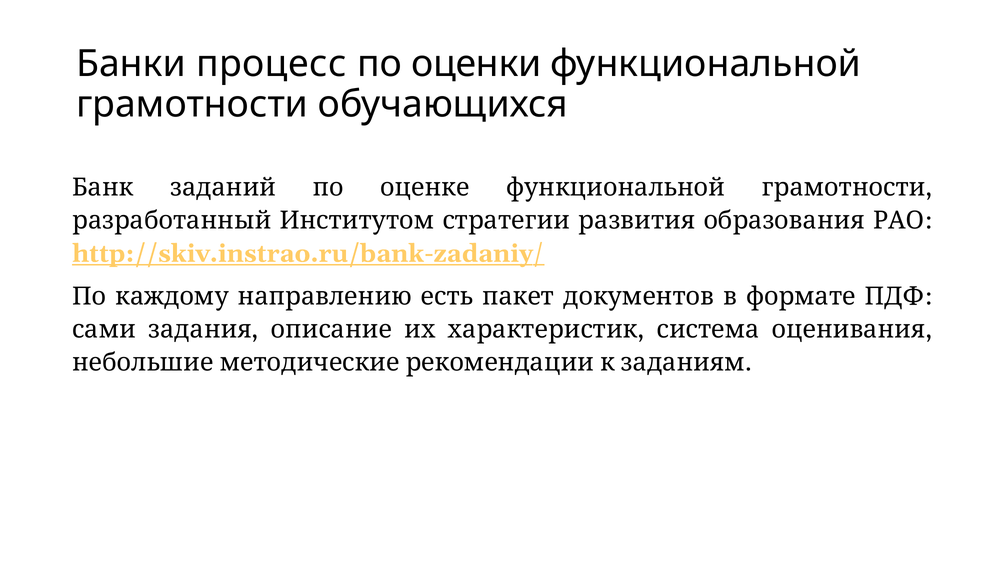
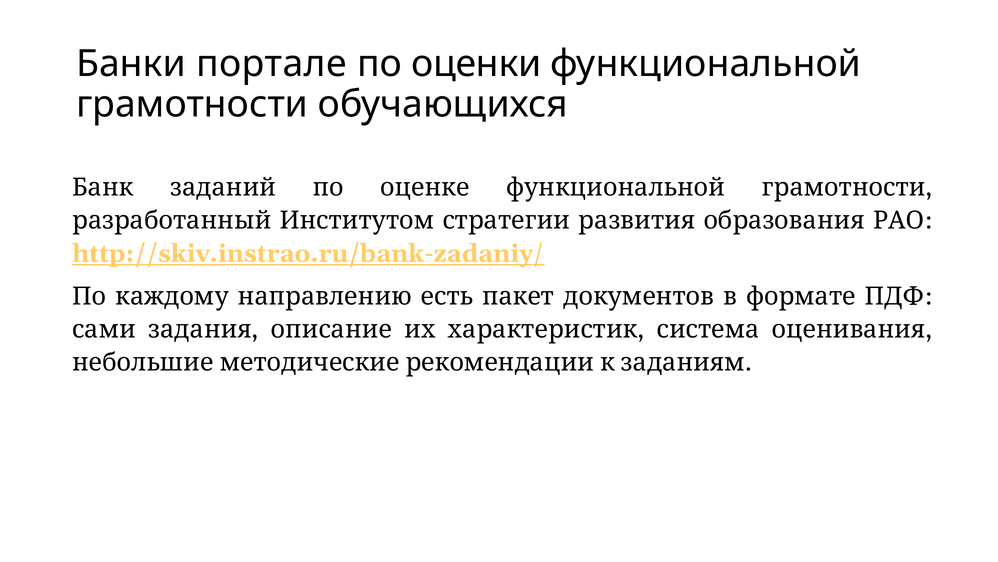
процесс: процесс -> портале
